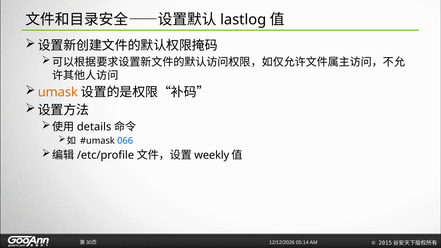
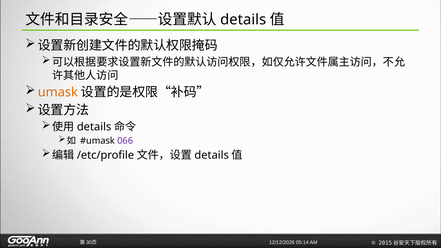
lastlog at (243, 20): lastlog -> details
066 colour: blue -> purple
weekly at (212, 155): weekly -> details
